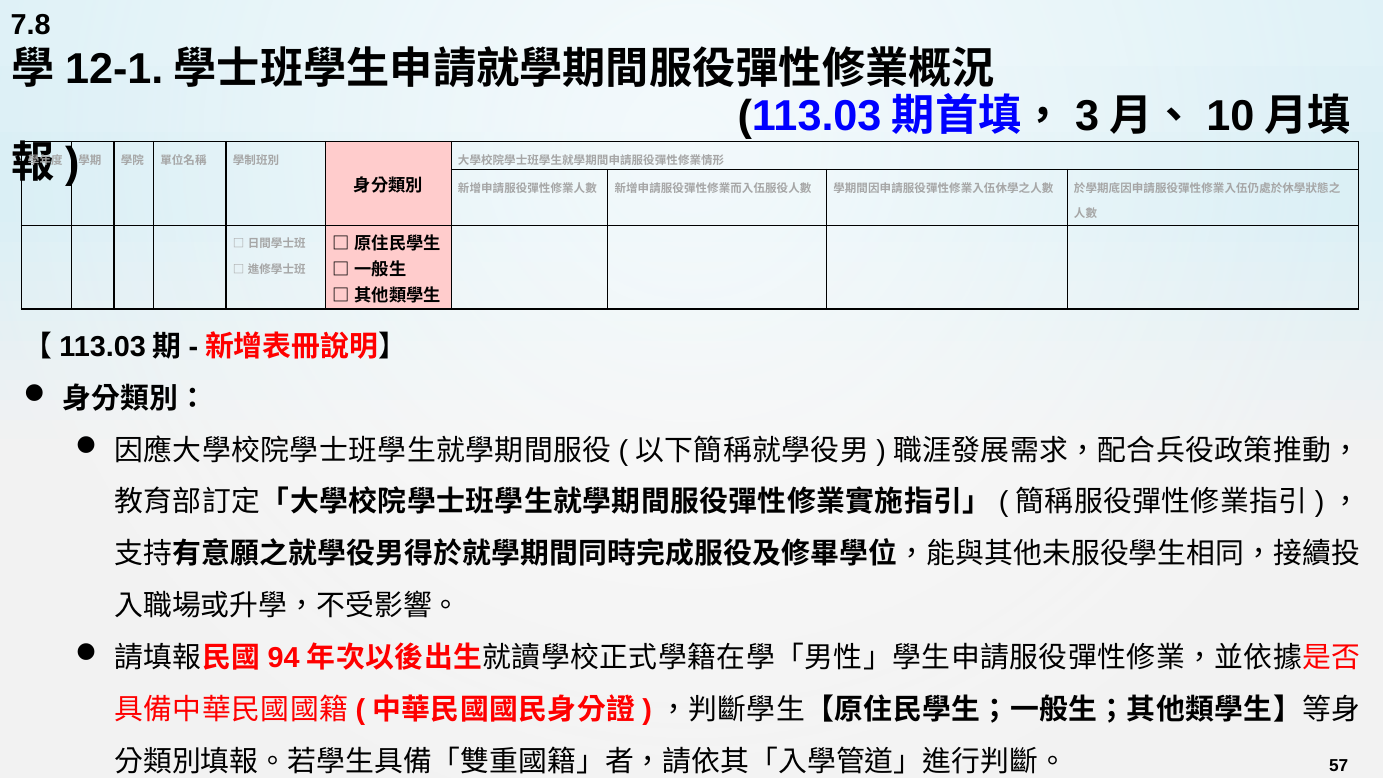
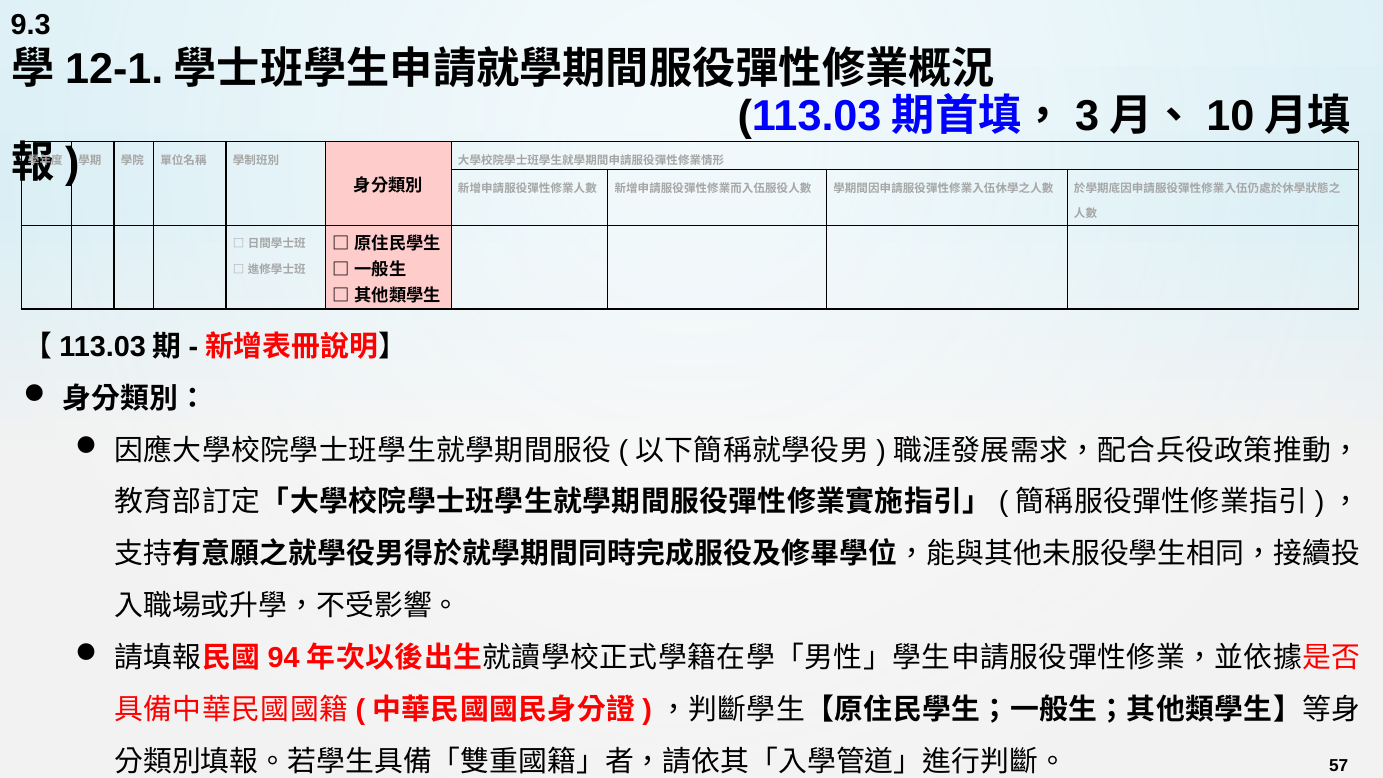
7.8: 7.8 -> 9.3
